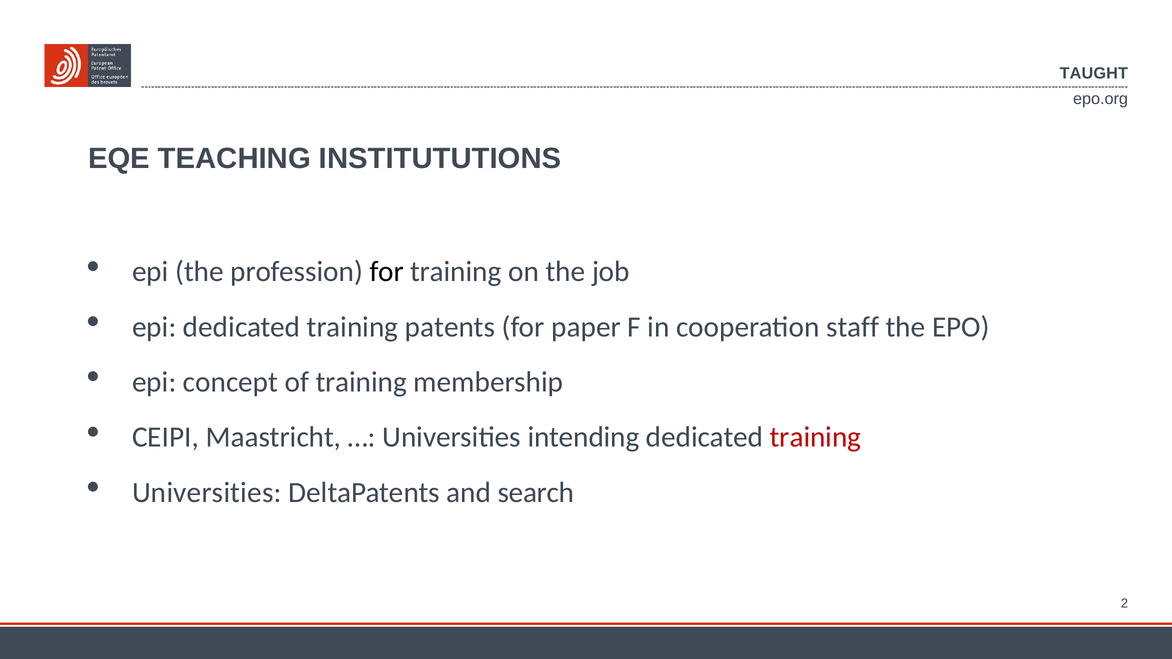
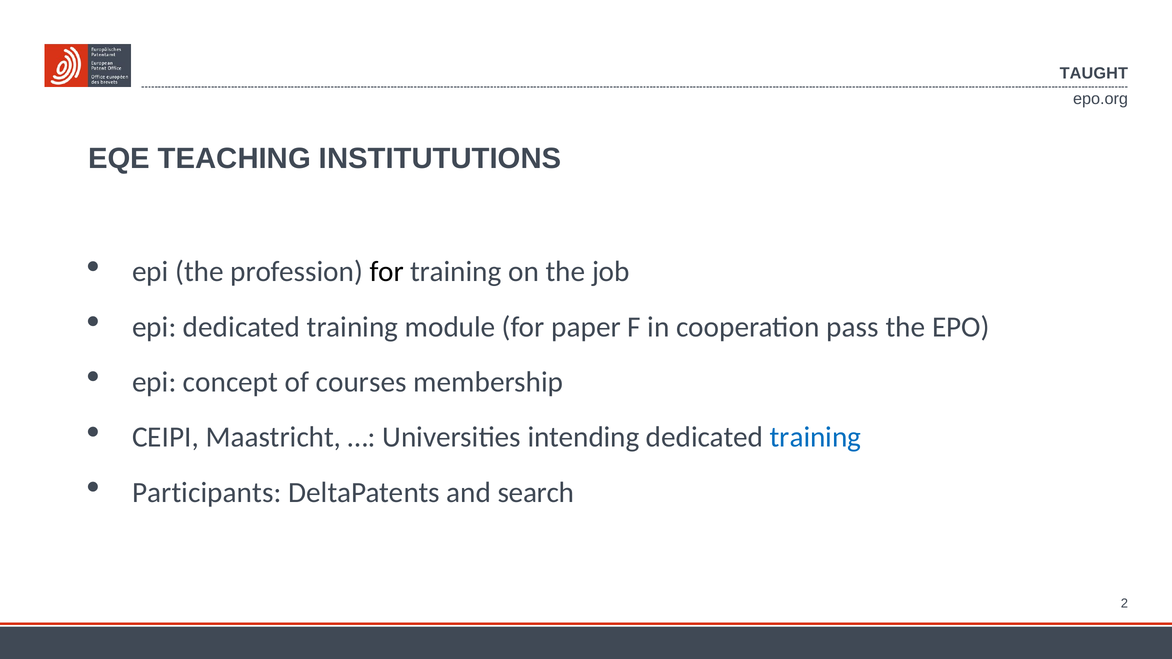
patents: patents -> module
staff: staff -> pass
of training: training -> courses
training at (815, 437) colour: red -> blue
Universities at (207, 493): Universities -> Participants
